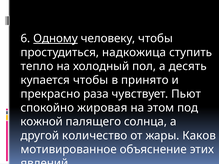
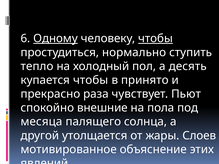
чтобы at (155, 39) underline: none -> present
надкожица: надкожица -> нормально
жировая: жировая -> внешние
этом: этом -> пола
кожной: кожной -> месяца
количество: количество -> утолщается
Каков: Каков -> Слоев
